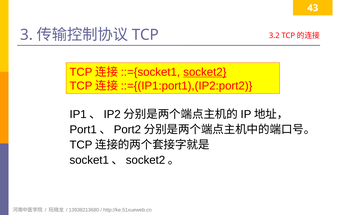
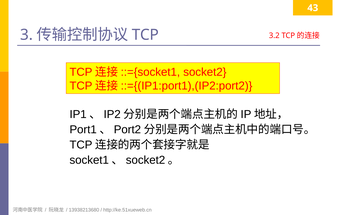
socket2 underline: present -> none
